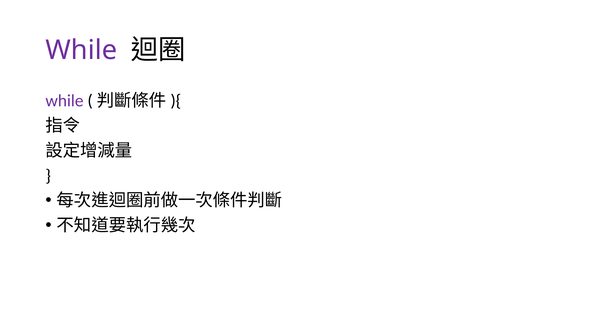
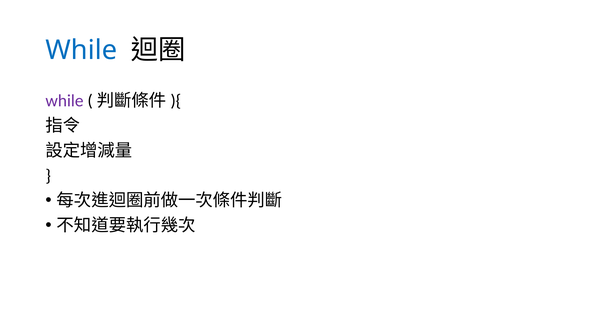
While at (81, 50) colour: purple -> blue
